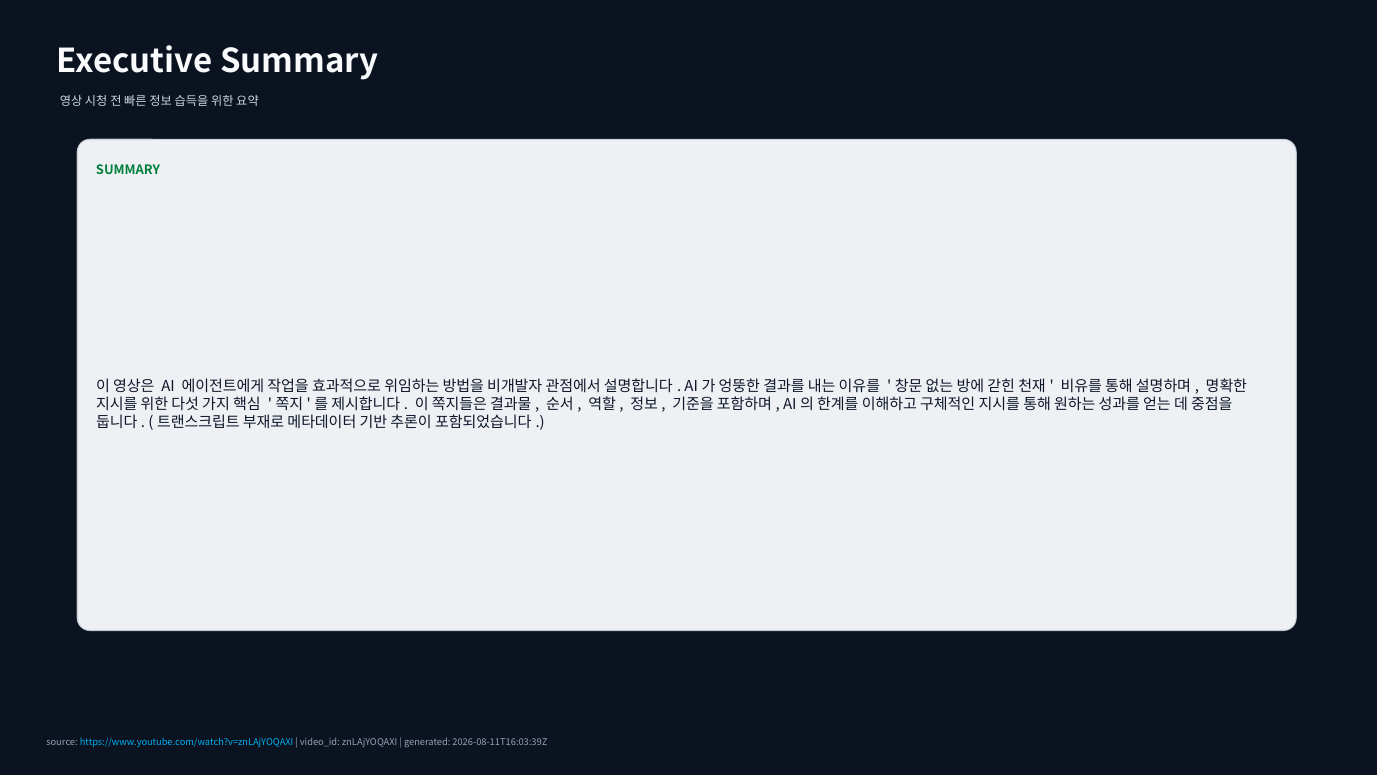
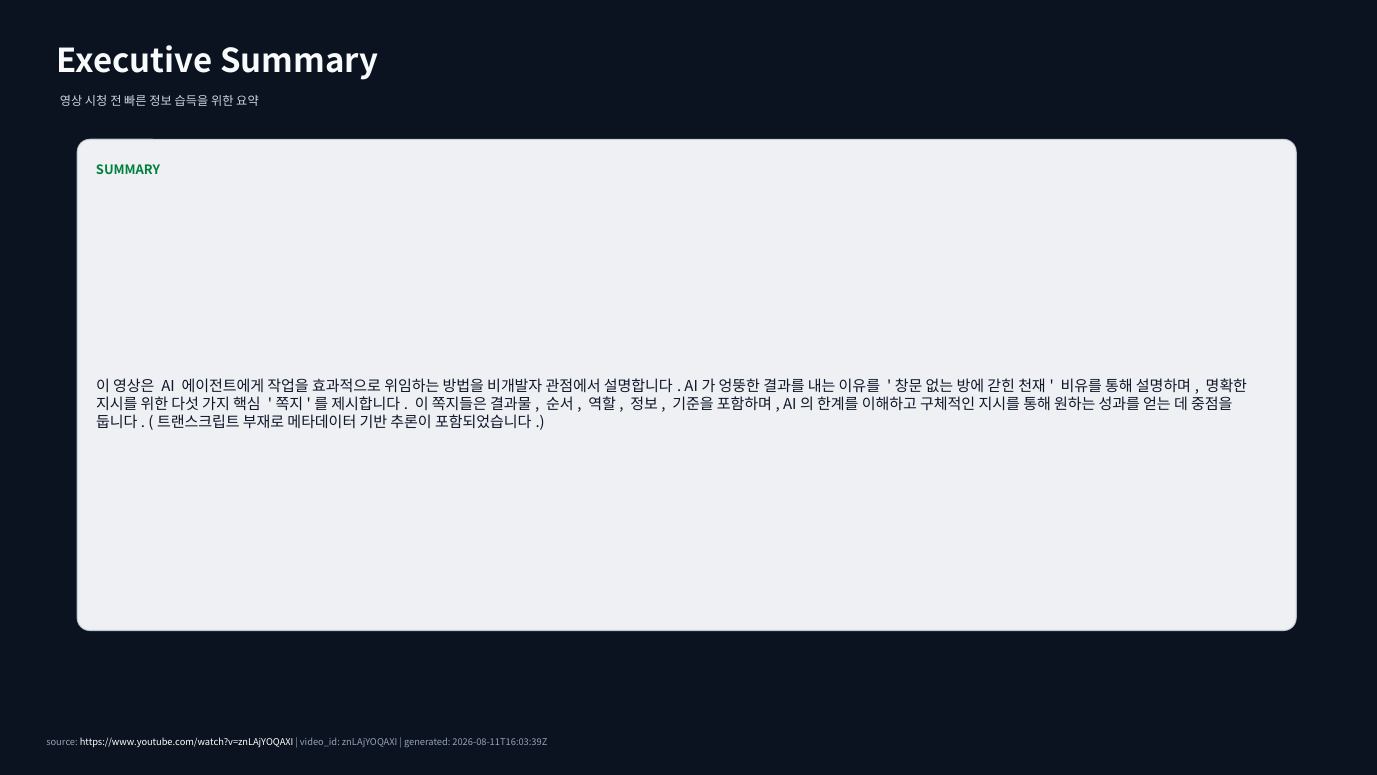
https://www.youtube.com/watch?v=znLAjYOQAXI colour: light blue -> white
